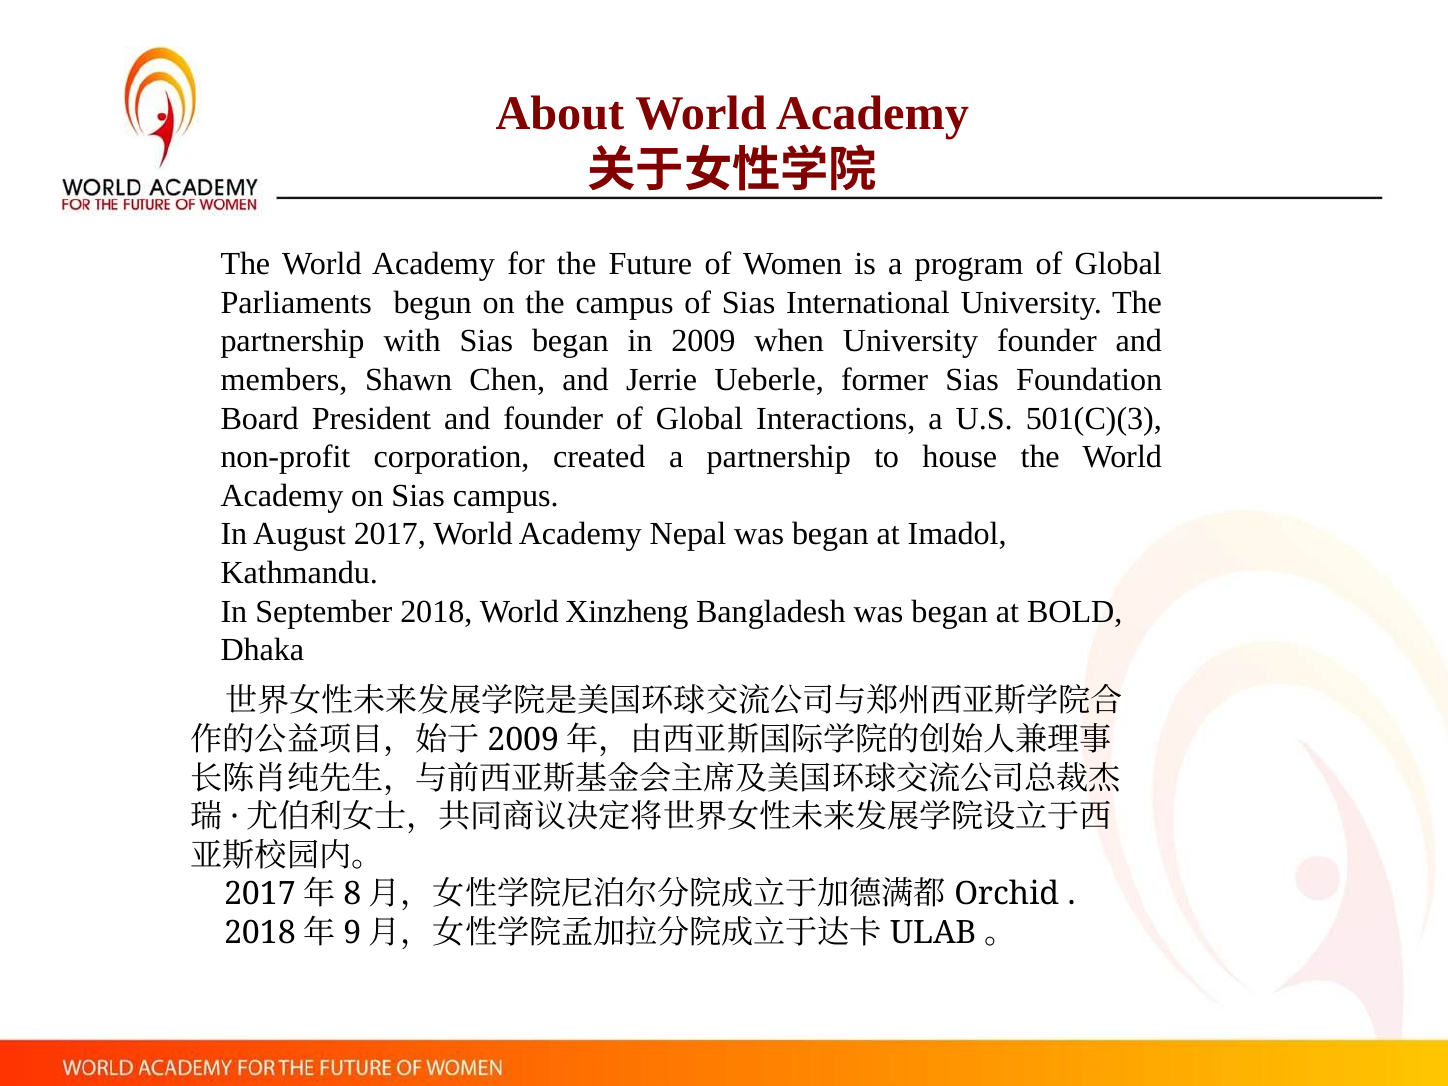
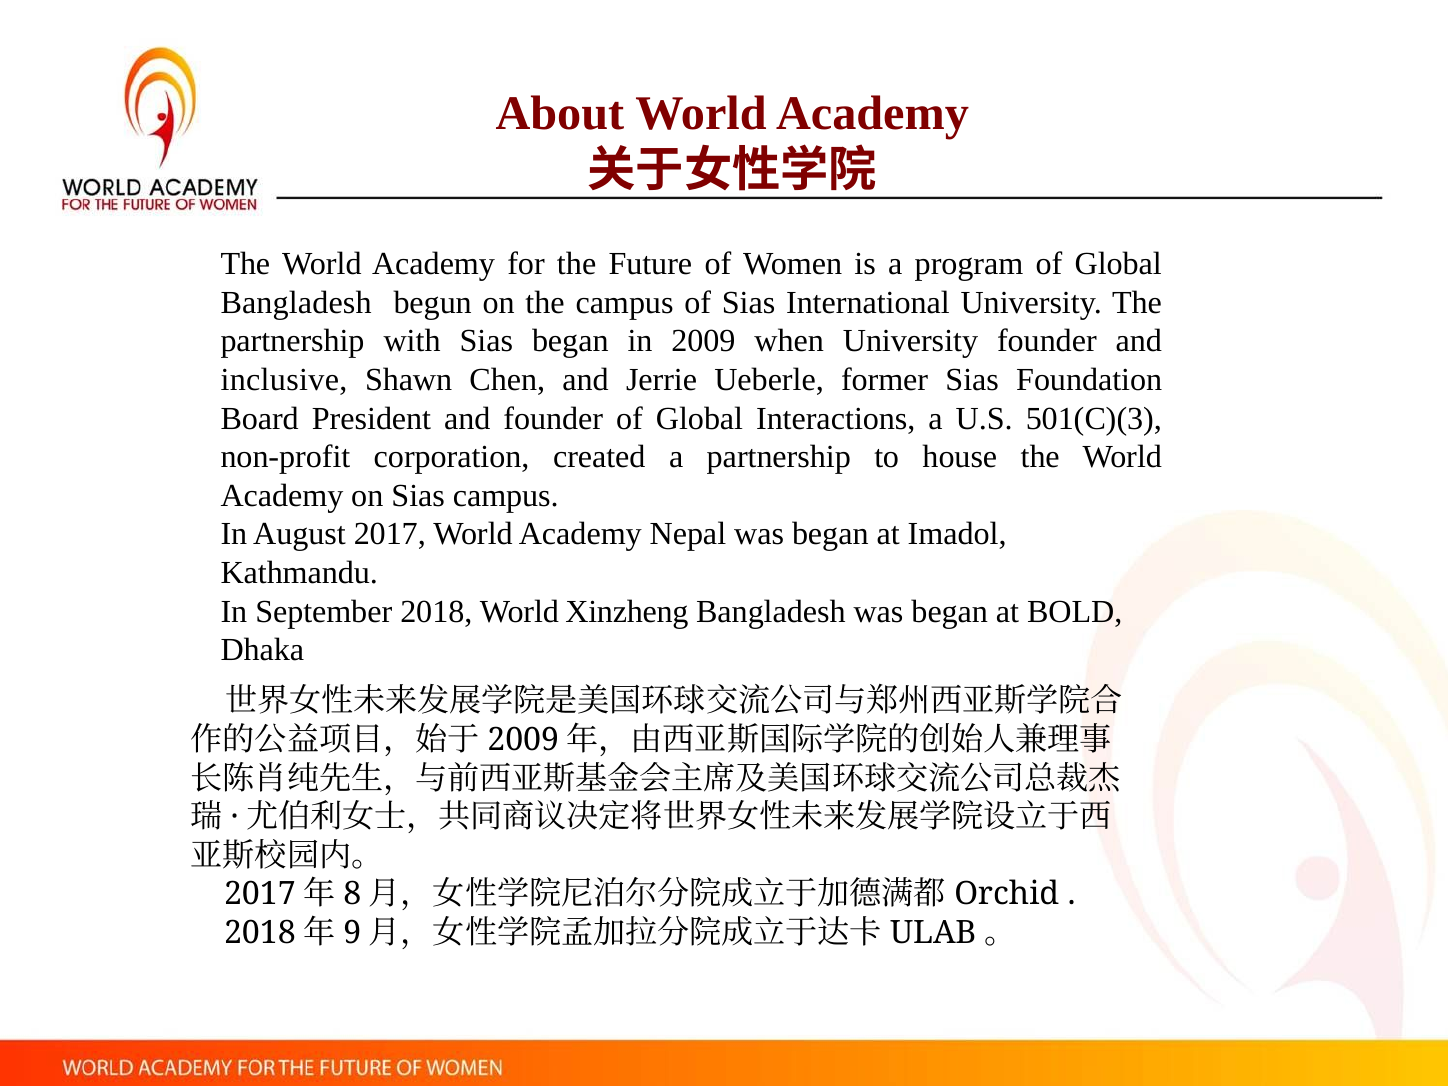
Parliaments at (296, 303): Parliaments -> Bangladesh
members: members -> inclusive
